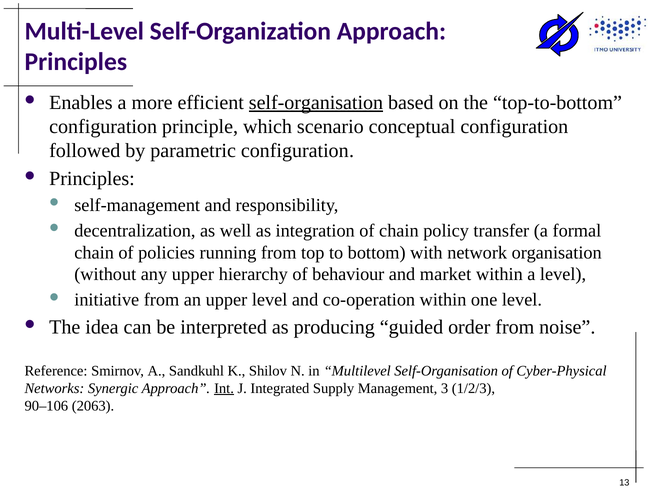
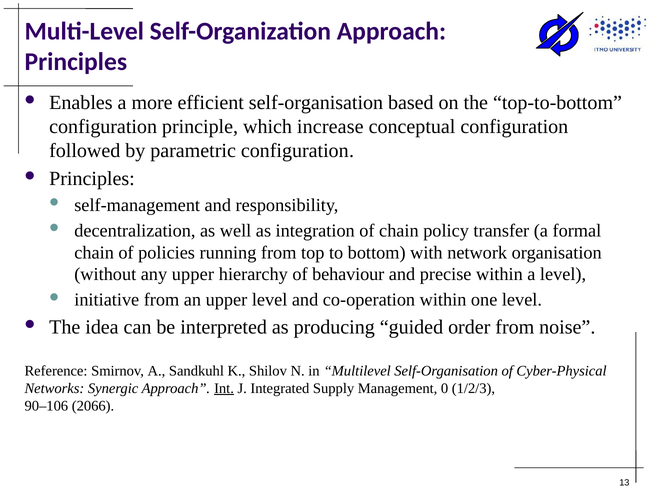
self-organisation at (316, 103) underline: present -> none
scenario: scenario -> increase
market: market -> precise
3: 3 -> 0
2063: 2063 -> 2066
